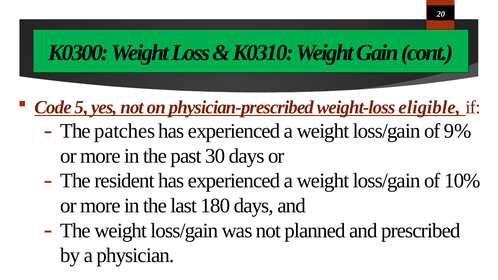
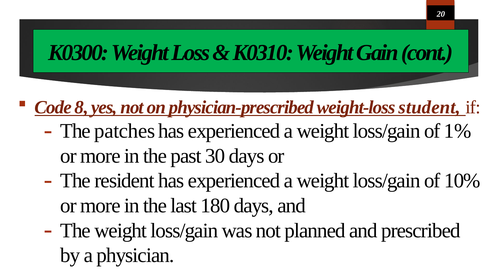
5: 5 -> 8
eligible: eligible -> student
9%: 9% -> 1%
